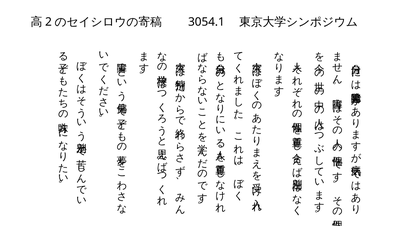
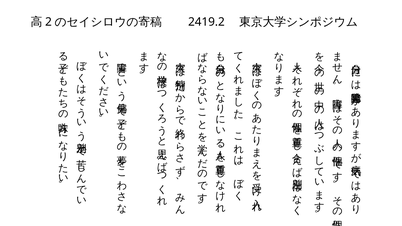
3054.1: 3054.1 -> 2419.2
